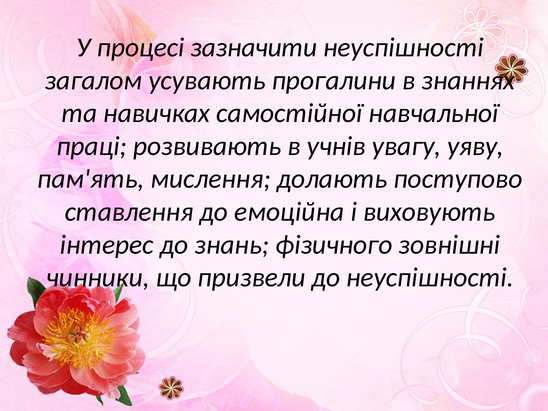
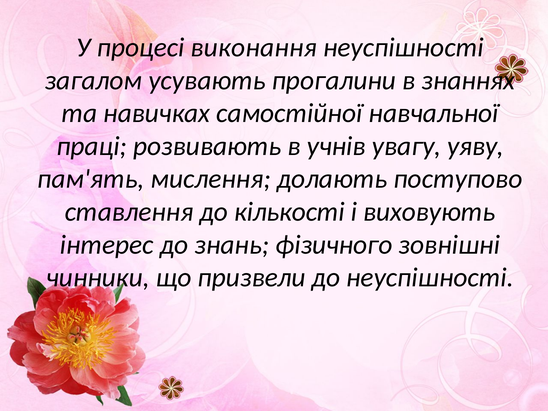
зазначити: зазначити -> виконання
емоційна: емоційна -> кількості
